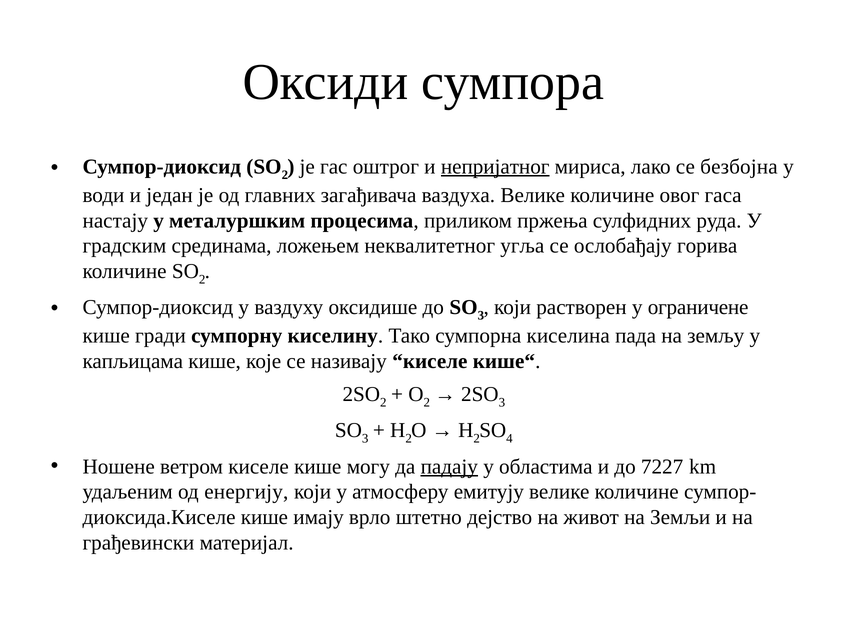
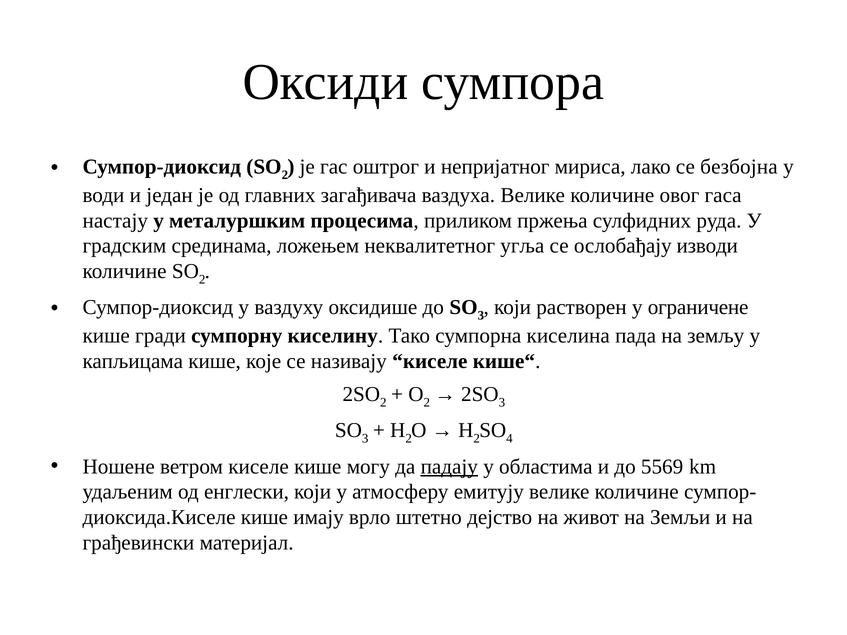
непријатног underline: present -> none
горива: горива -> изводи
7227: 7227 -> 5569
енергију: енергију -> енглески
